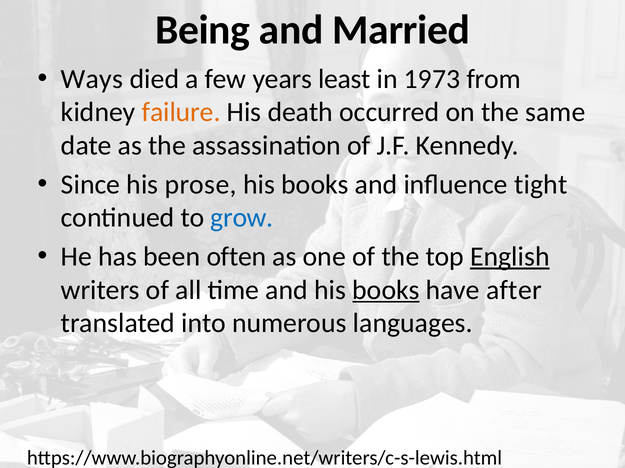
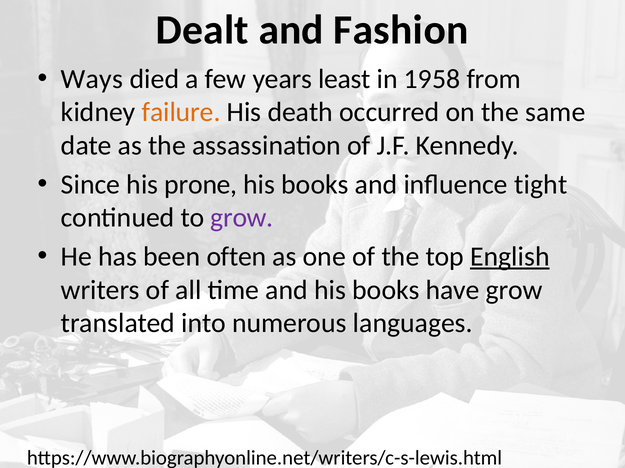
Being: Being -> Dealt
Married: Married -> Fashion
1973: 1973 -> 1958
prose: prose -> prone
grow at (242, 218) colour: blue -> purple
books at (386, 290) underline: present -> none
have after: after -> grow
